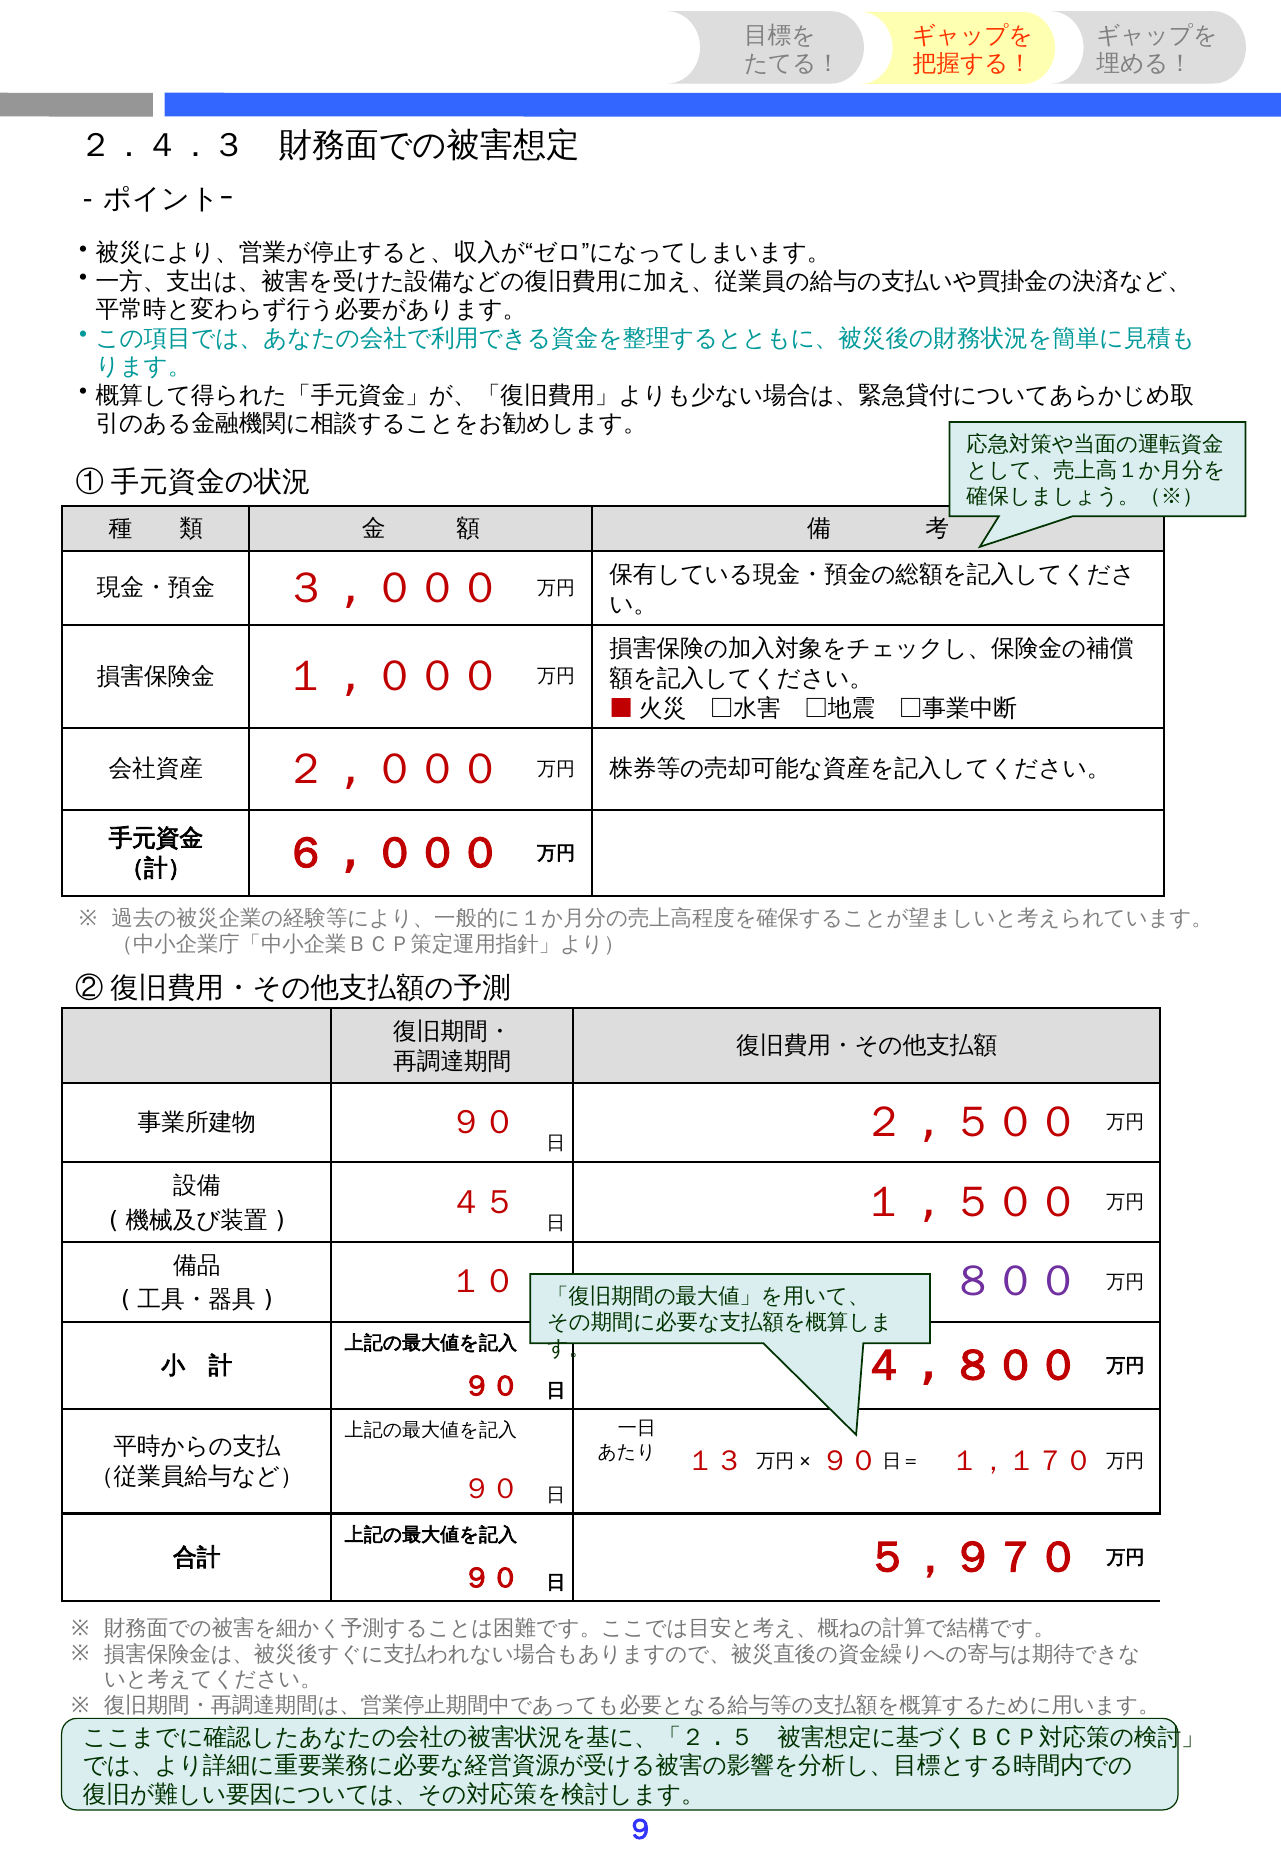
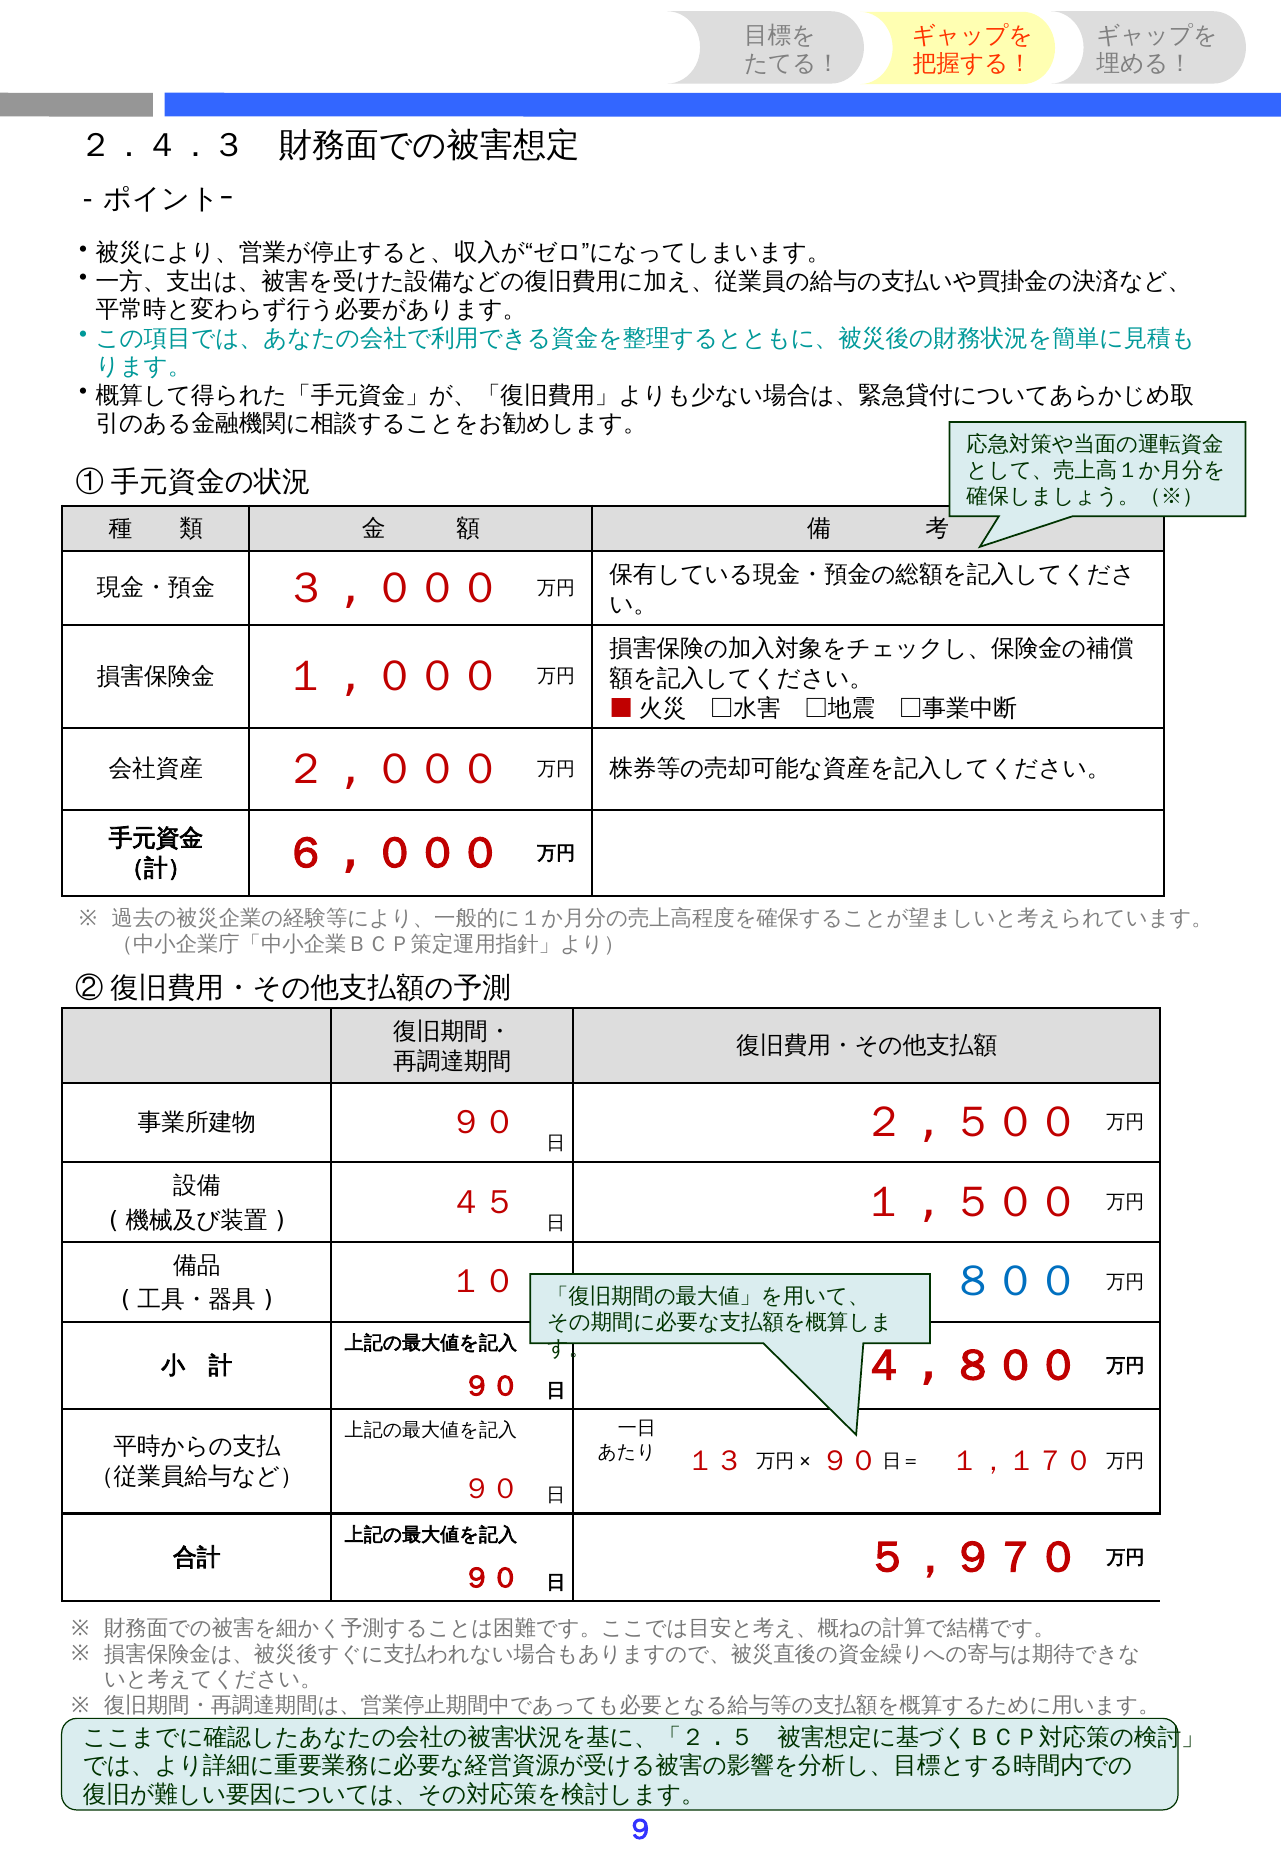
８００ colour: purple -> blue
